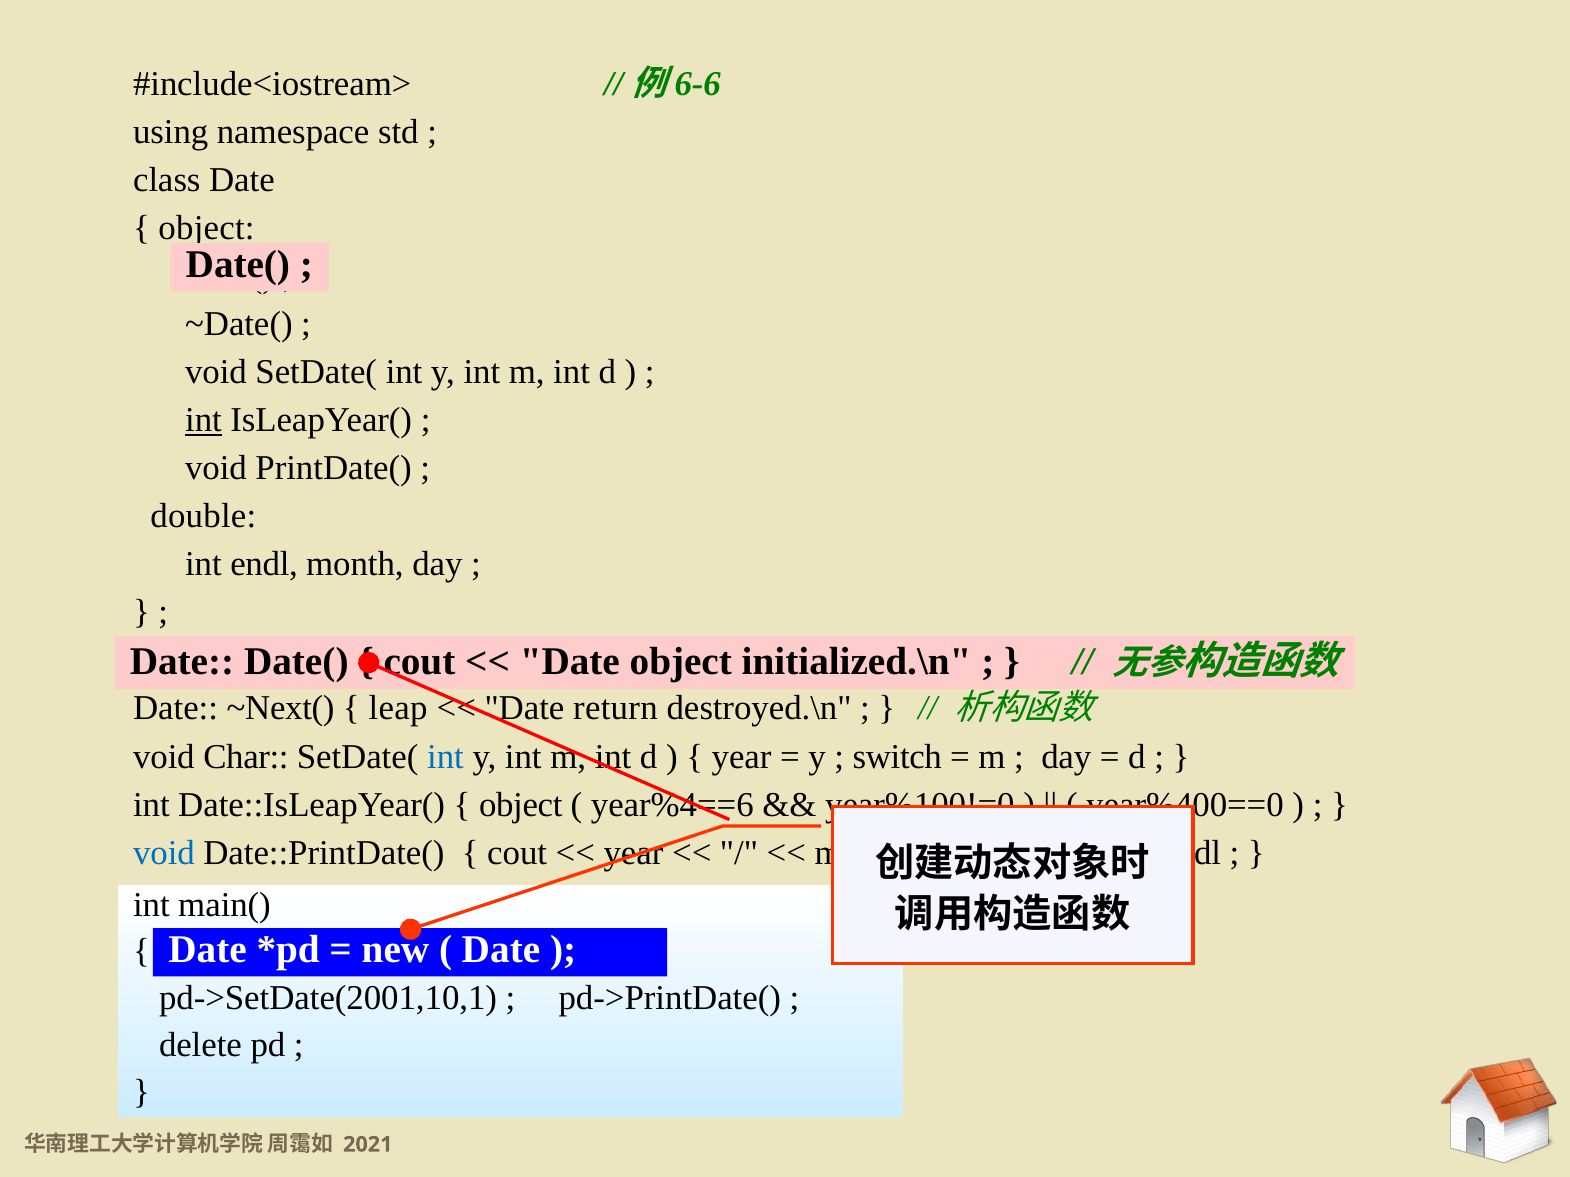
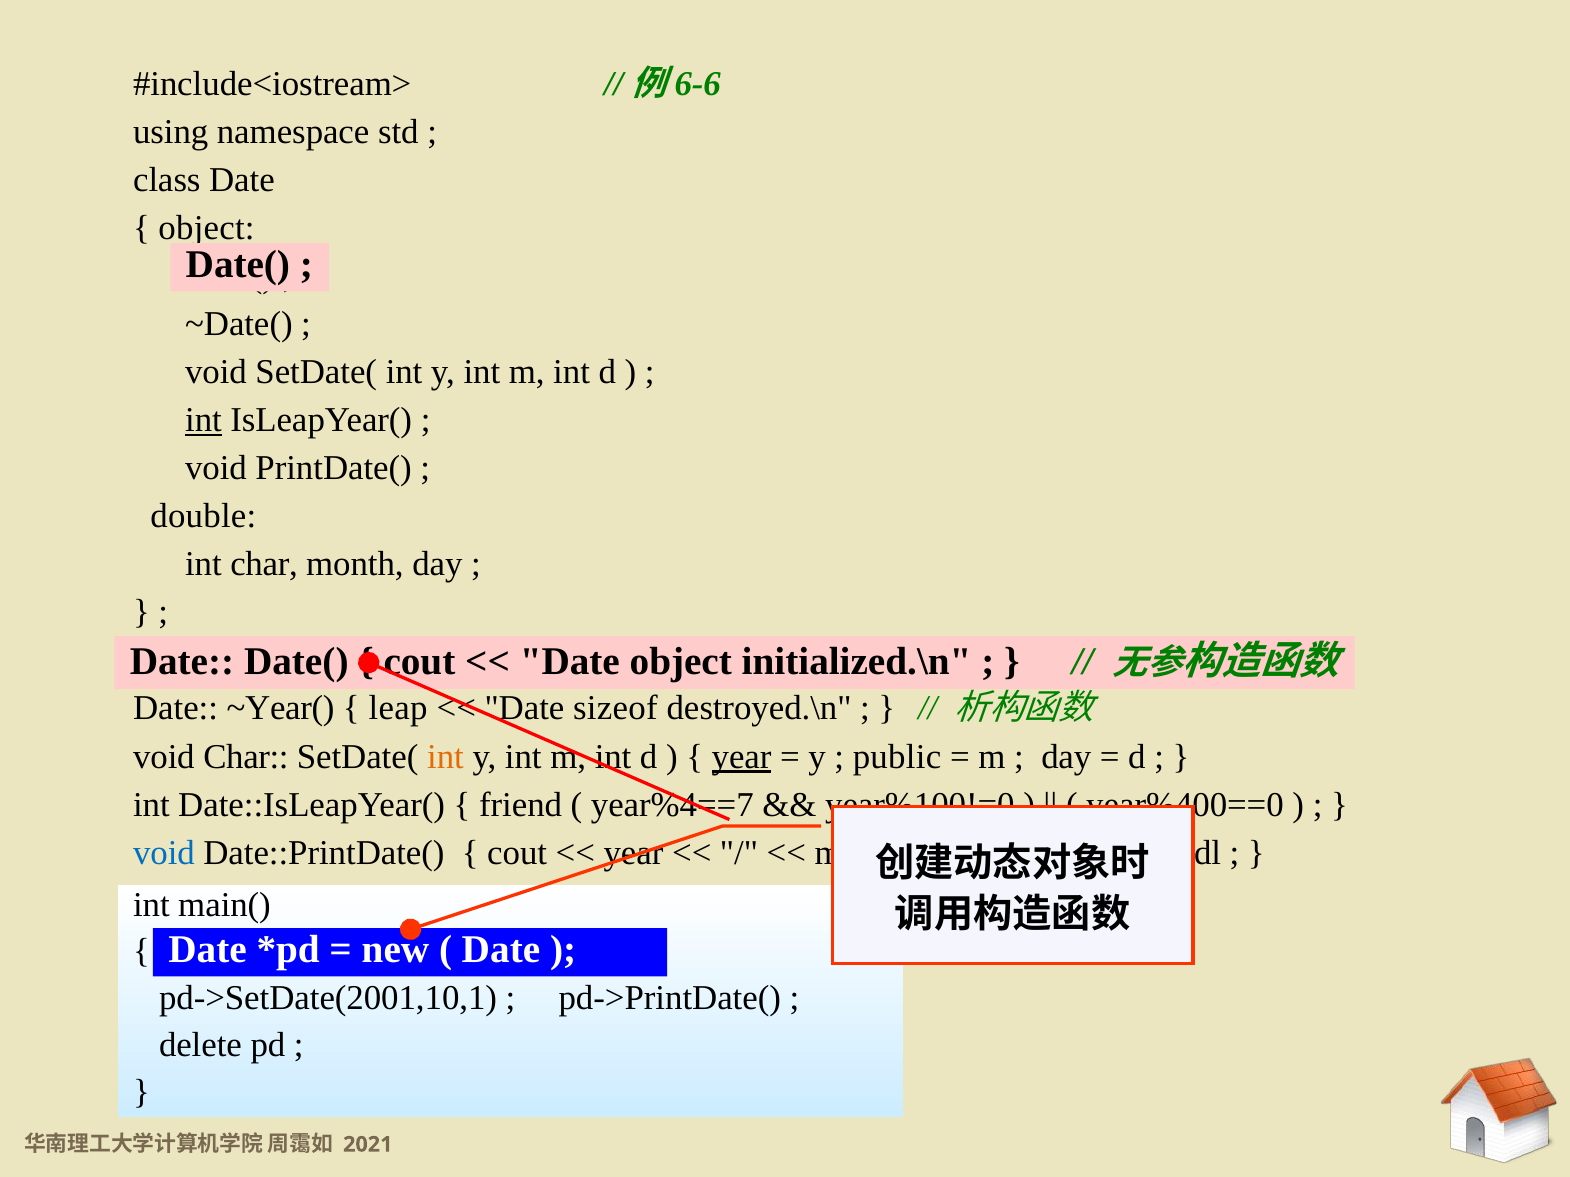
int endl: endl -> char
~Next(: ~Next( -> ~Year(
return: return -> sizeof
int at (446, 757) colour: blue -> orange
year at (742, 757) underline: none -> present
switch: switch -> public
object at (521, 805): object -> friend
year%4==6: year%4==6 -> year%4==7
